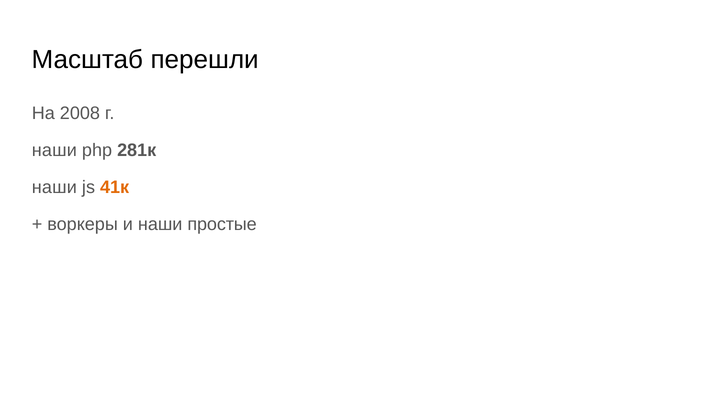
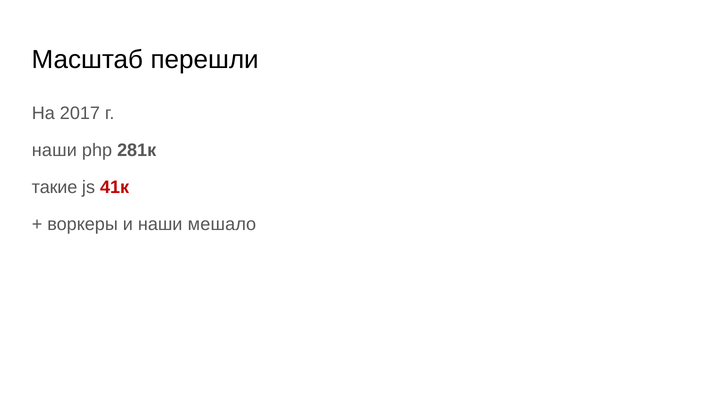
2008: 2008 -> 2017
наши at (54, 187): наши -> такие
41к colour: orange -> red
простые: простые -> мешало
